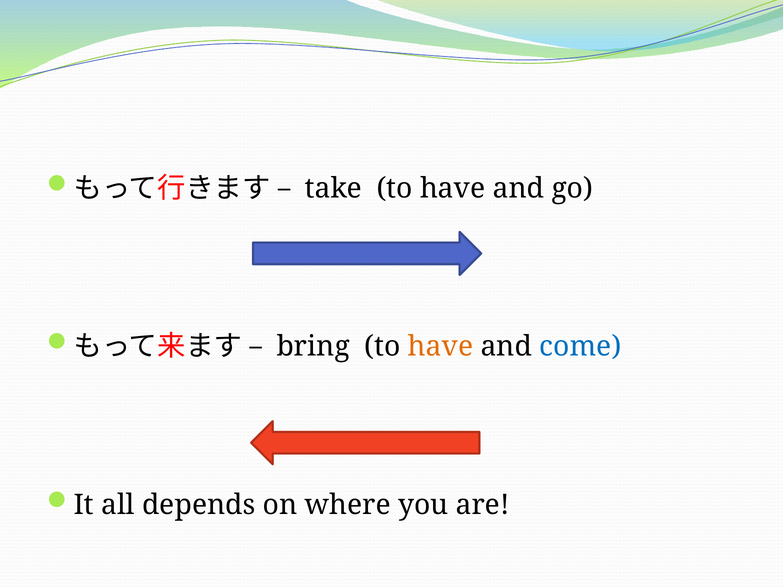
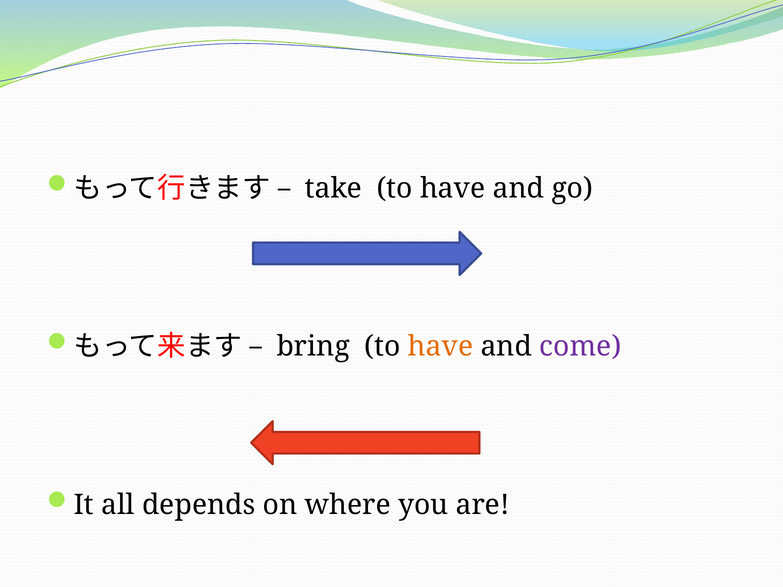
come colour: blue -> purple
